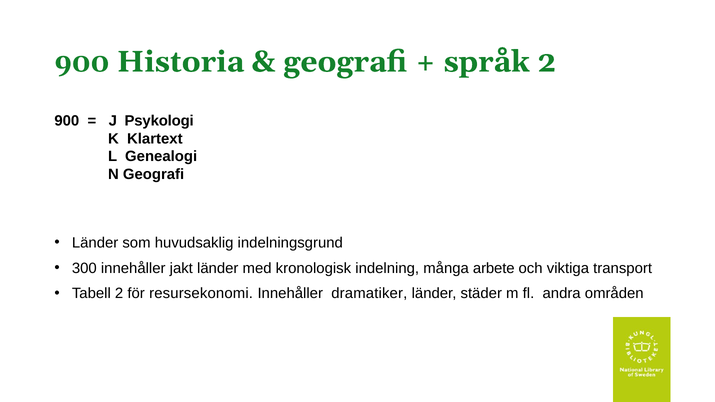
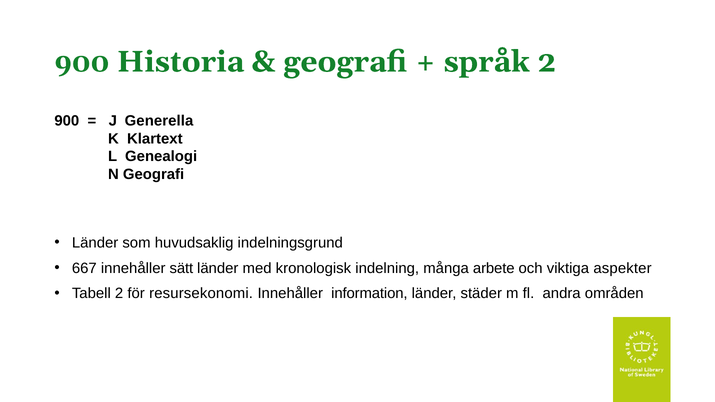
Psykologi: Psykologi -> Generella
300: 300 -> 667
jakt: jakt -> sätt
transport: transport -> aspekter
dramatiker: dramatiker -> information
